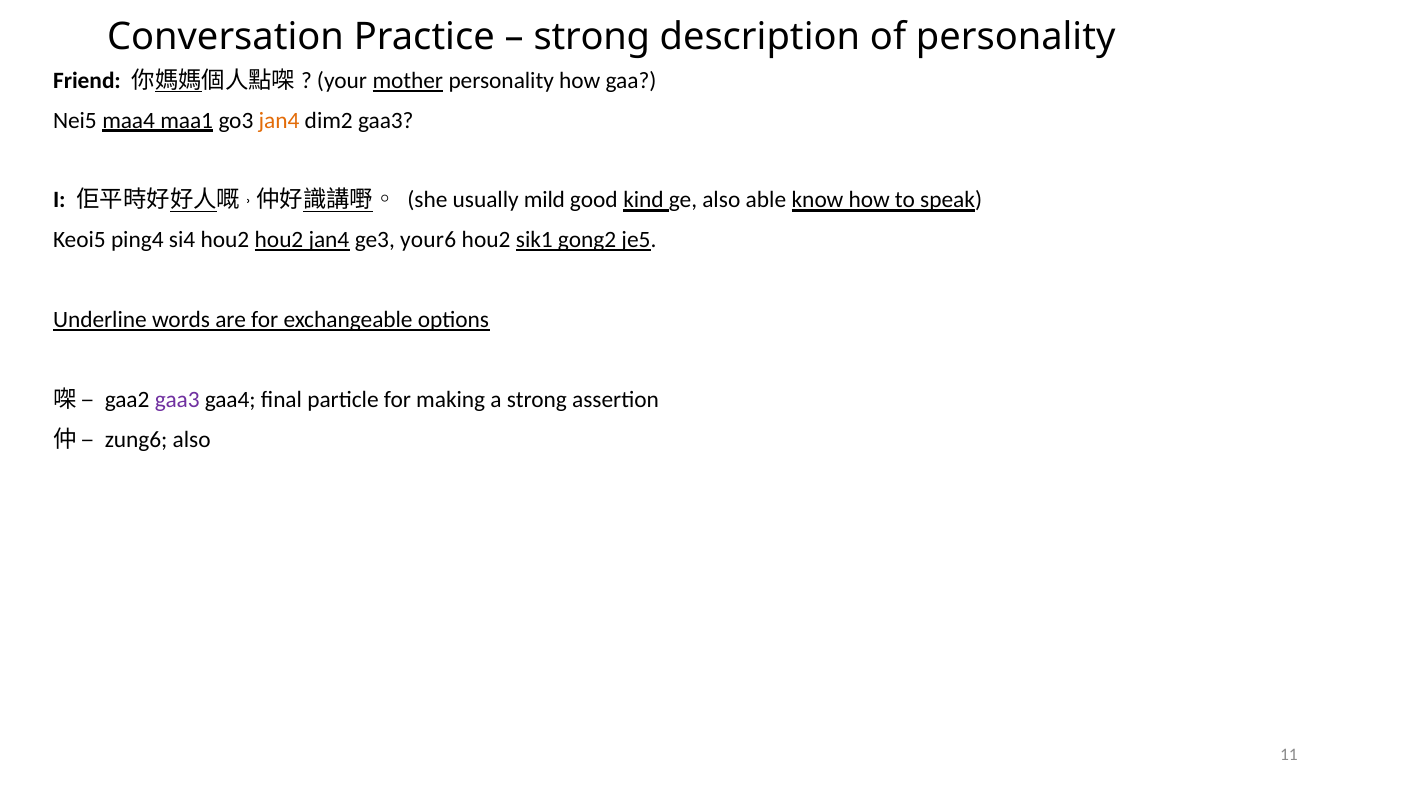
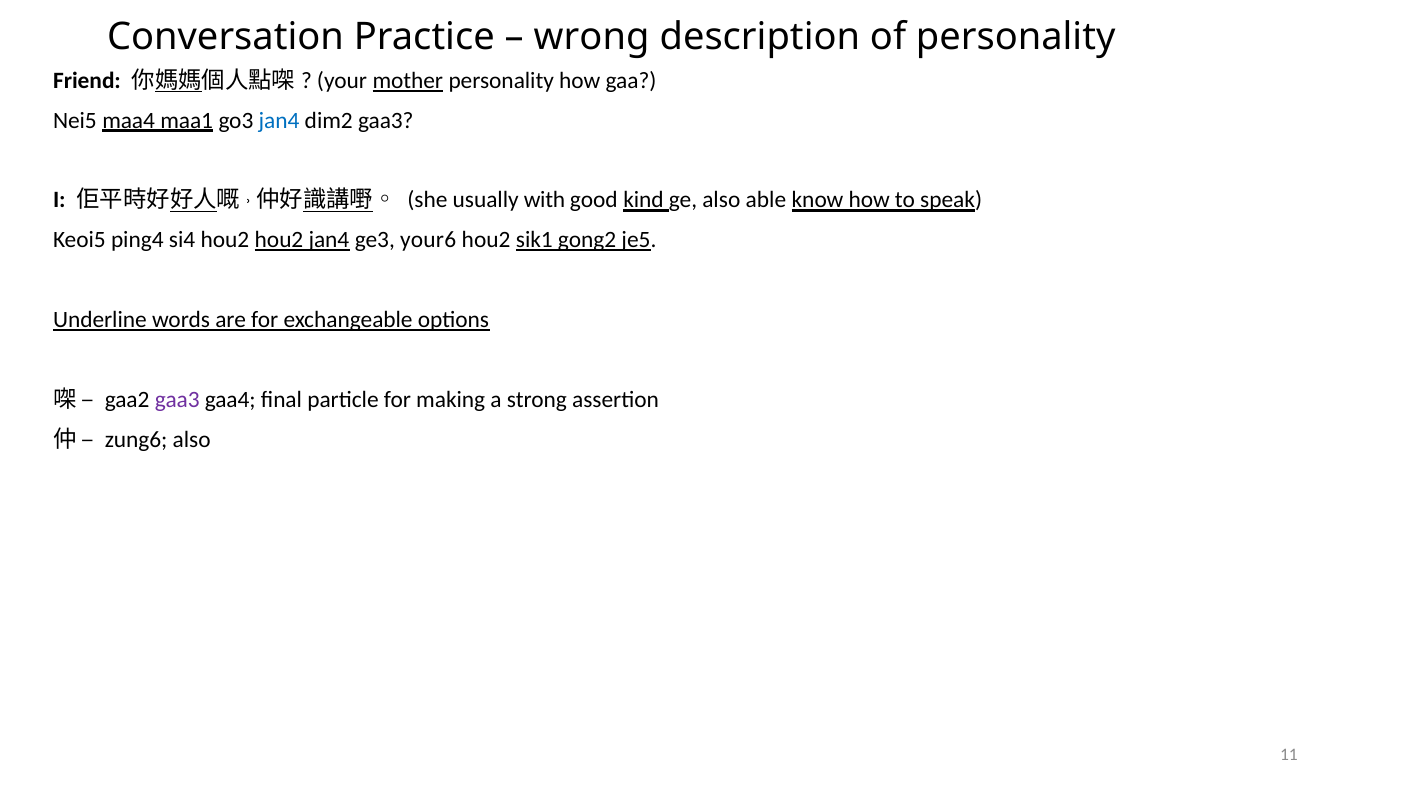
strong at (592, 37): strong -> wrong
jan4 at (279, 120) colour: orange -> blue
mild: mild -> with
